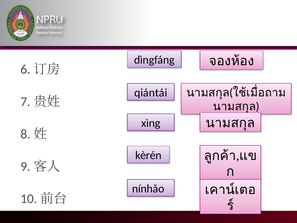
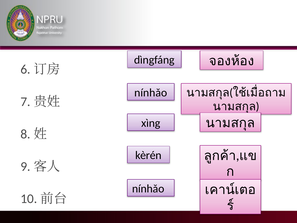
qiántái at (151, 93): qiántái -> nínhǎo
